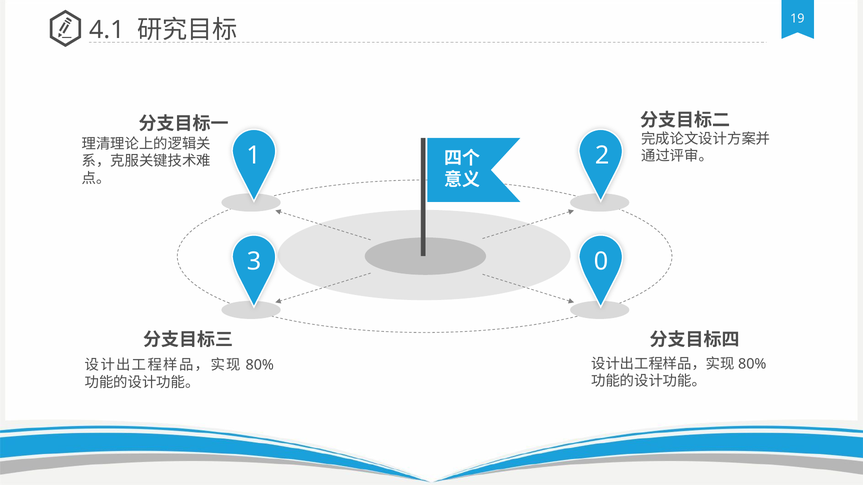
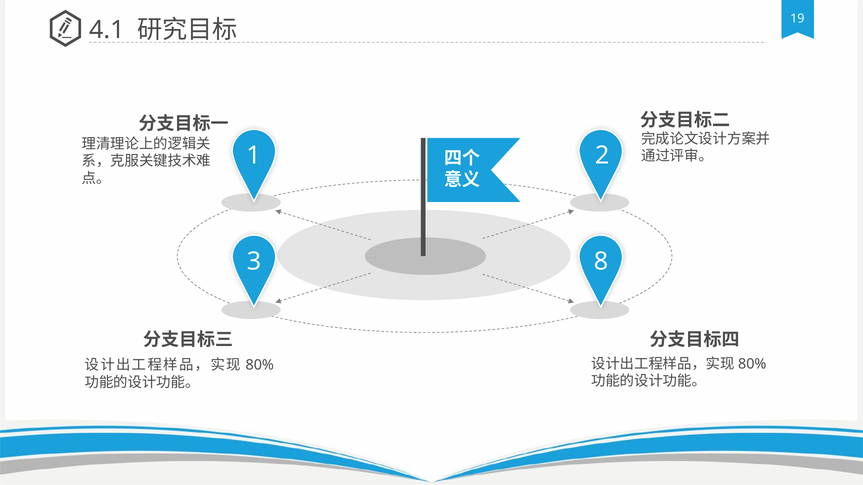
0: 0 -> 8
